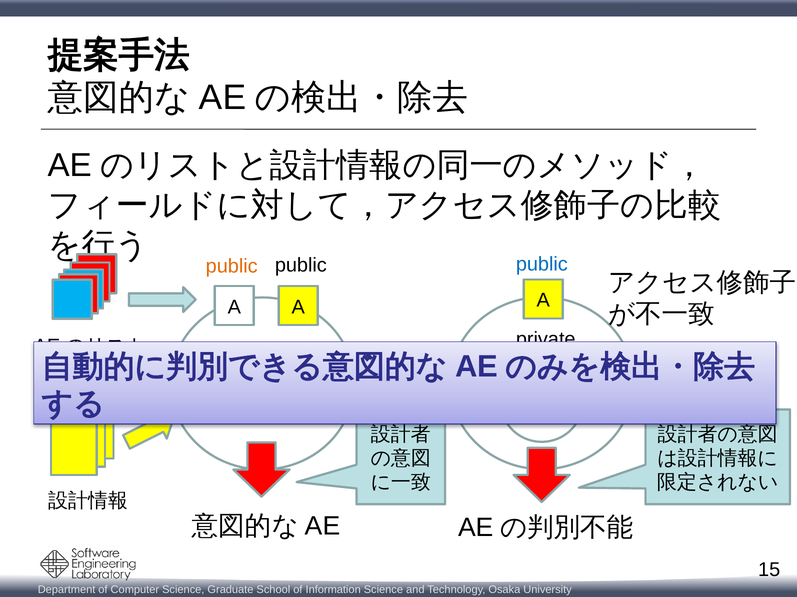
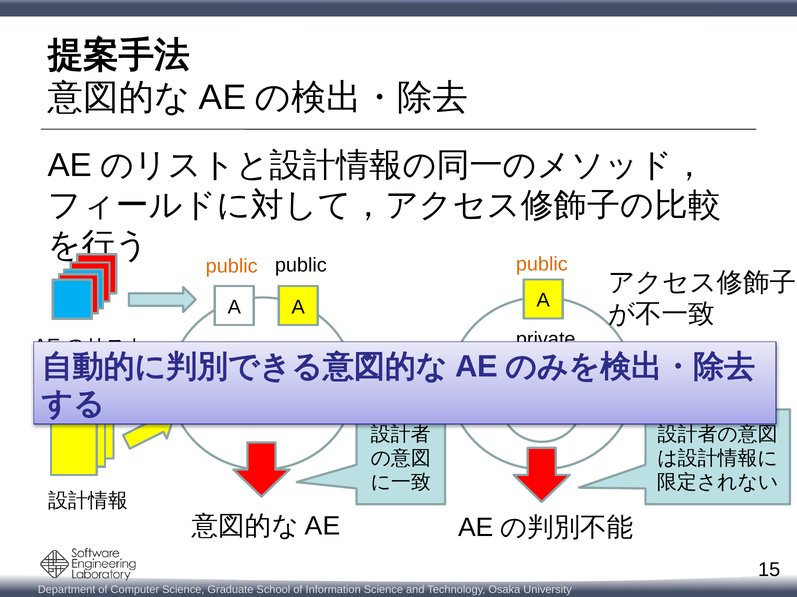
public at (542, 264) colour: blue -> orange
